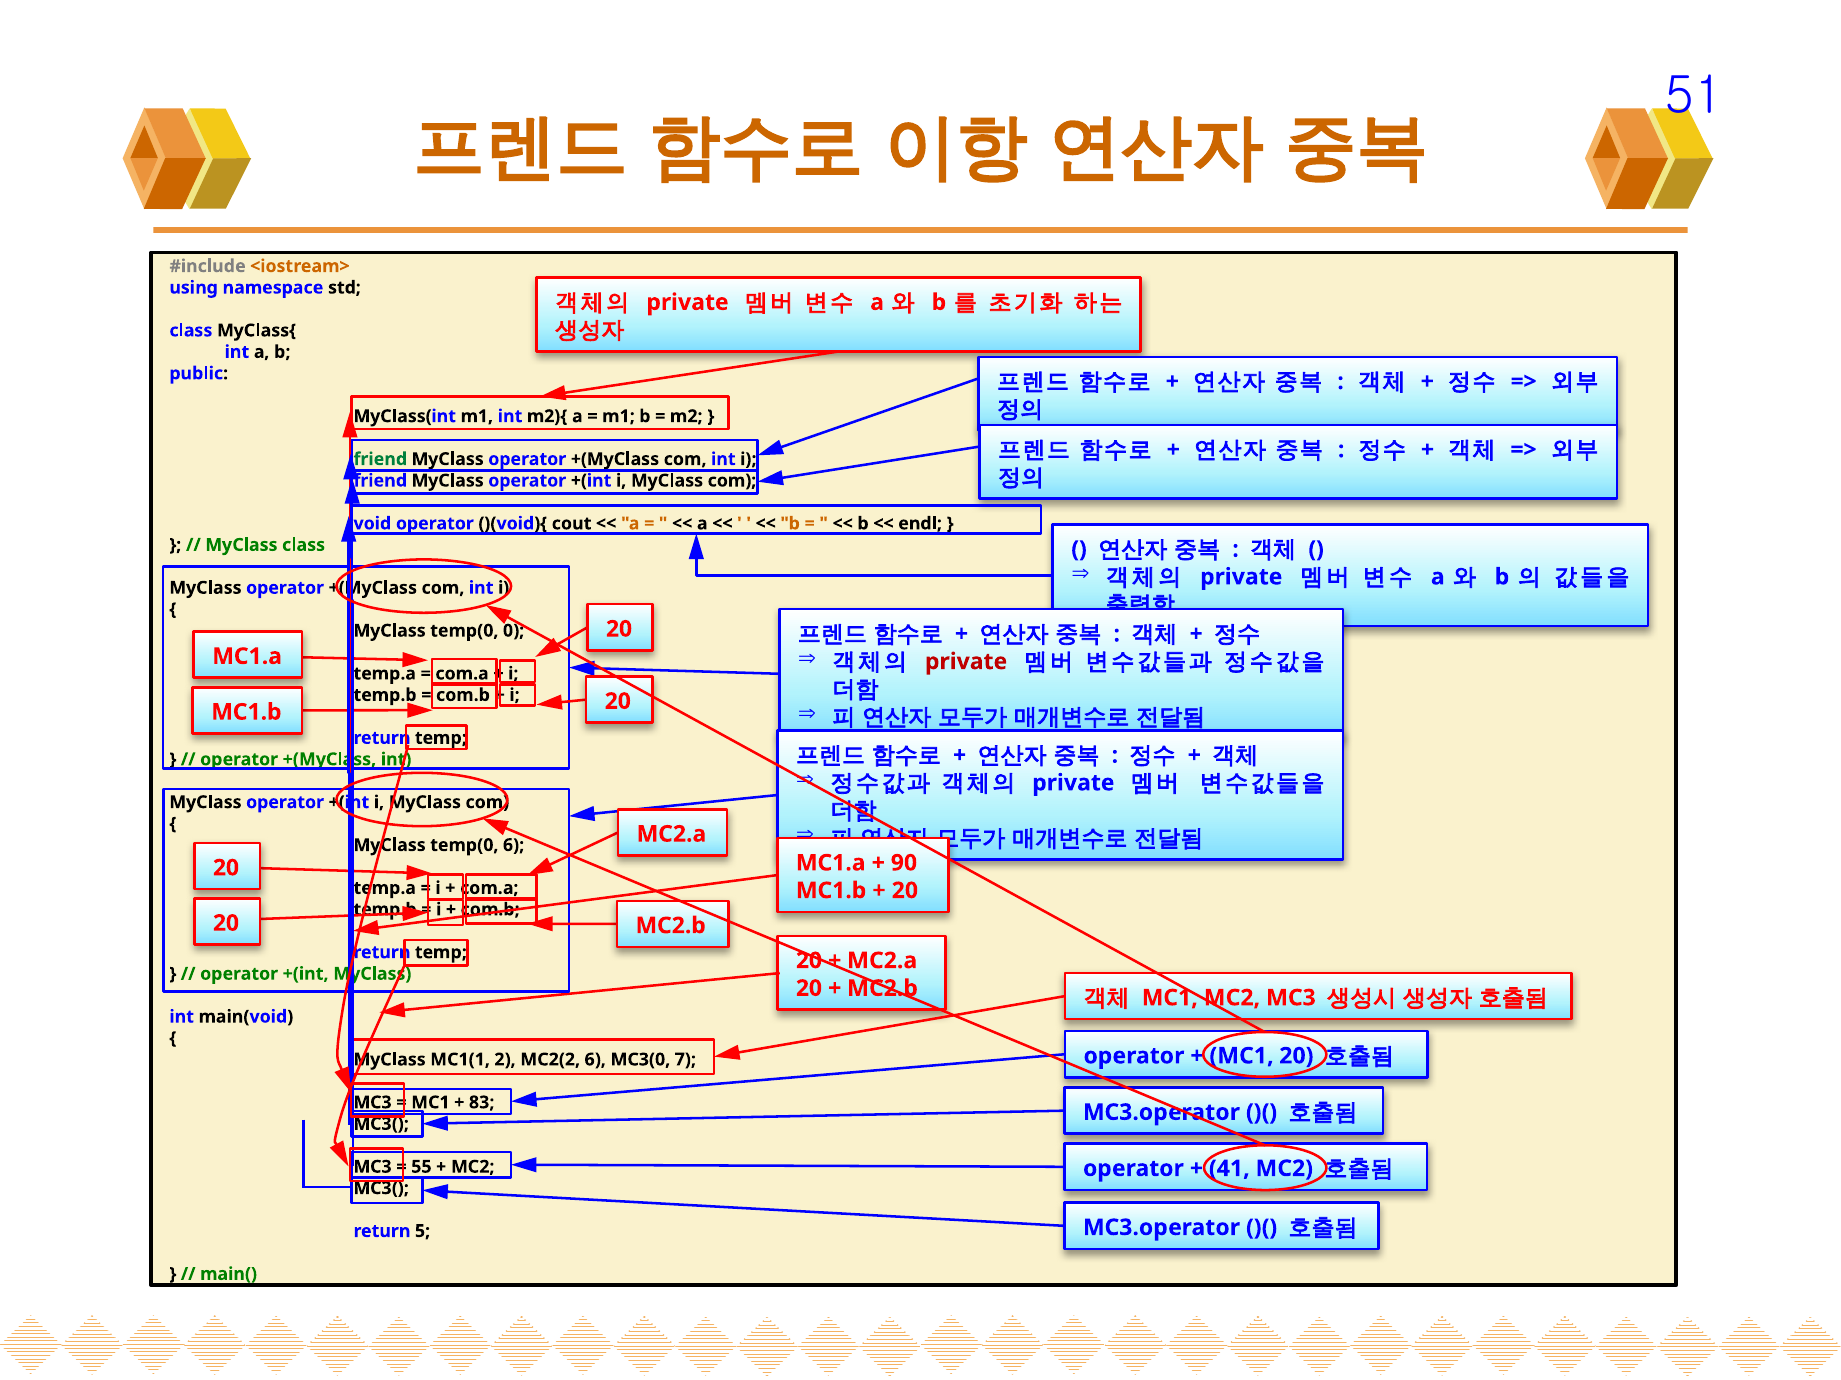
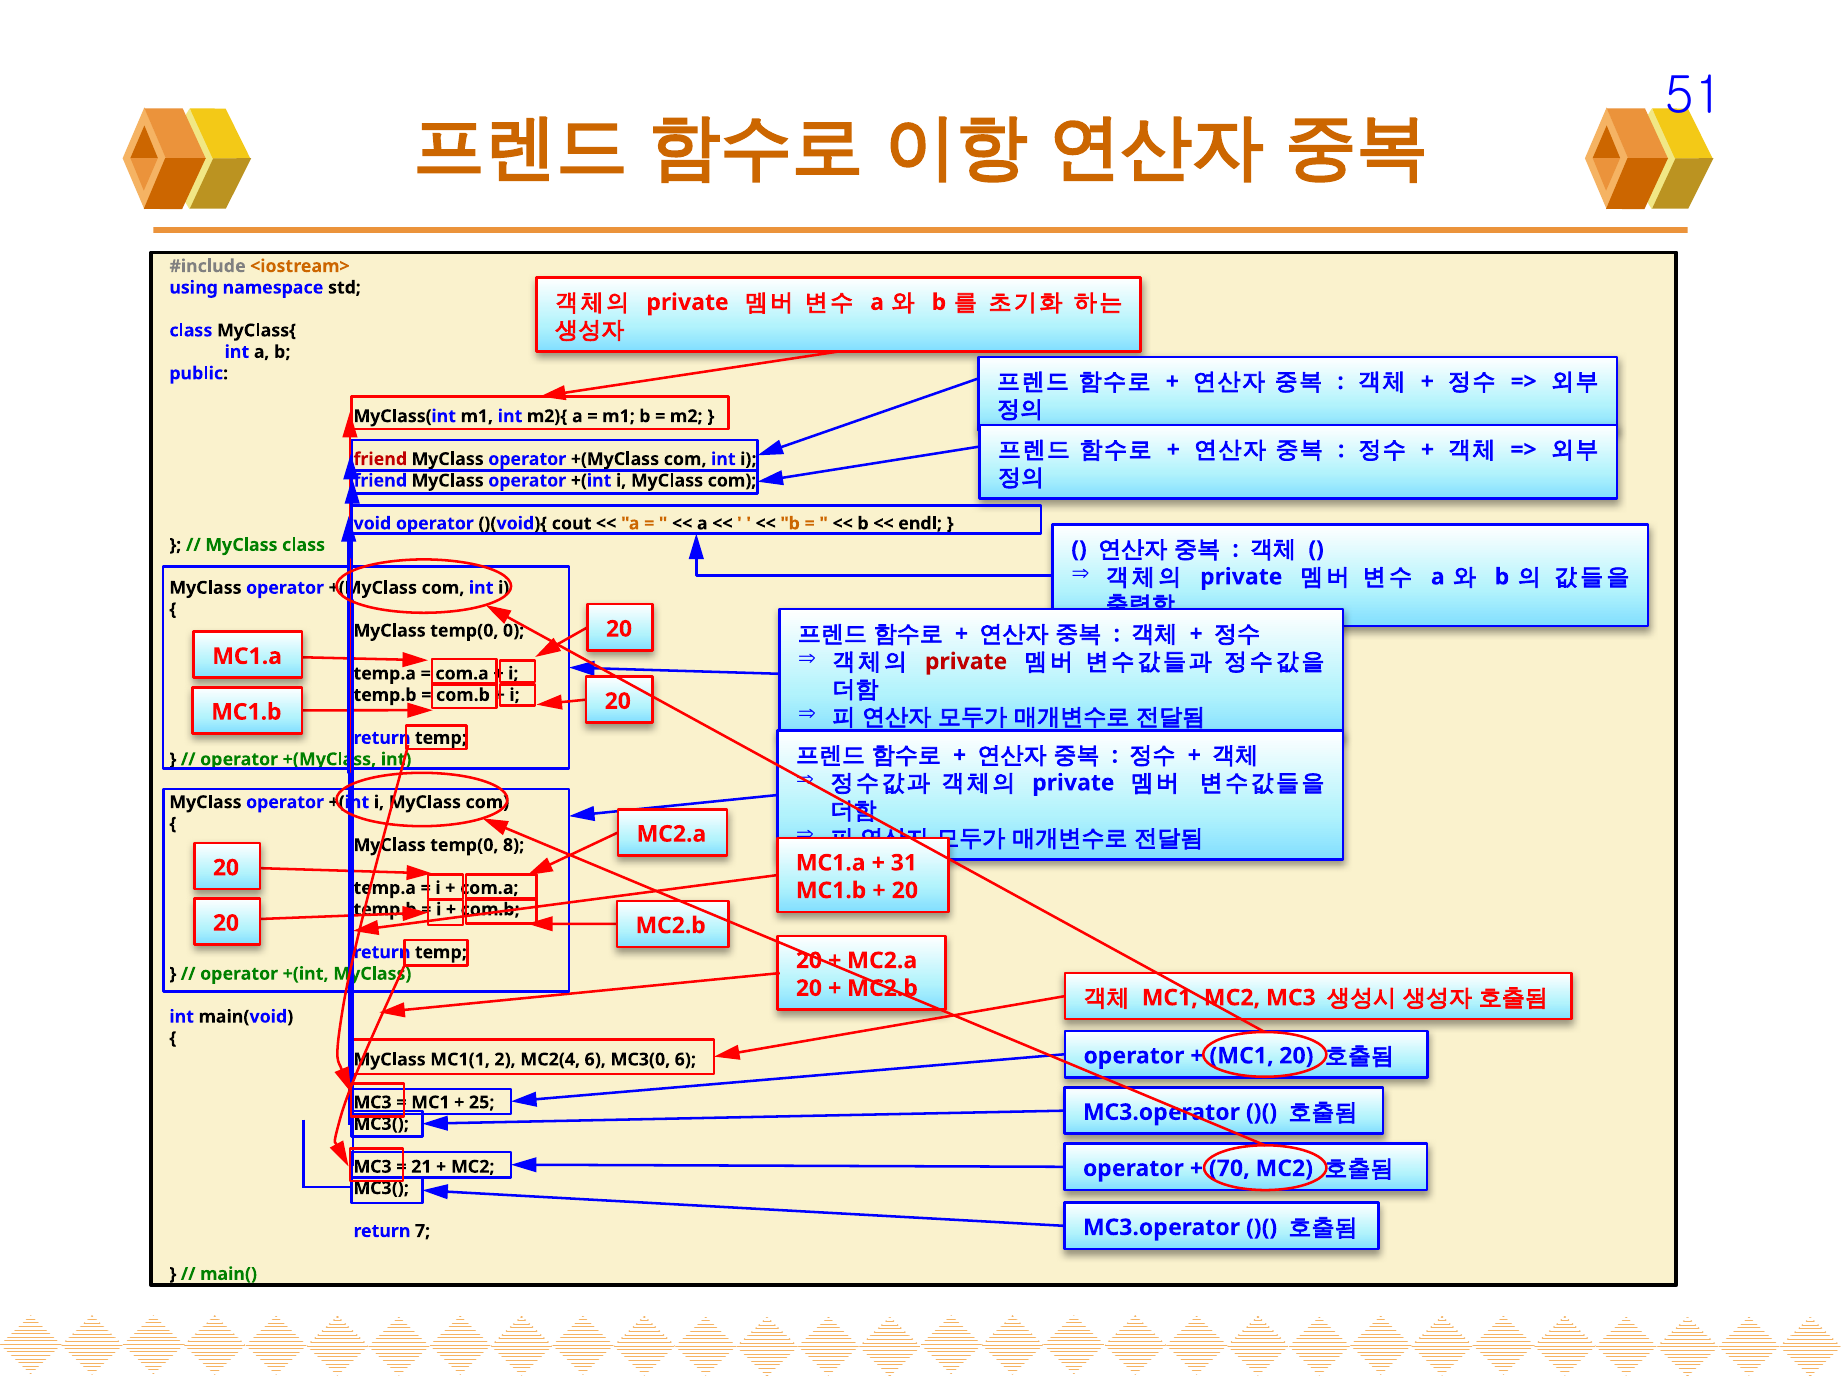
friend at (380, 459) colour: green -> red
temp(0 6: 6 -> 8
90: 90 -> 31
MC2(2: MC2(2 -> MC2(4
MC3(0 7: 7 -> 6
83: 83 -> 25
55: 55 -> 21
41: 41 -> 70
5: 5 -> 7
